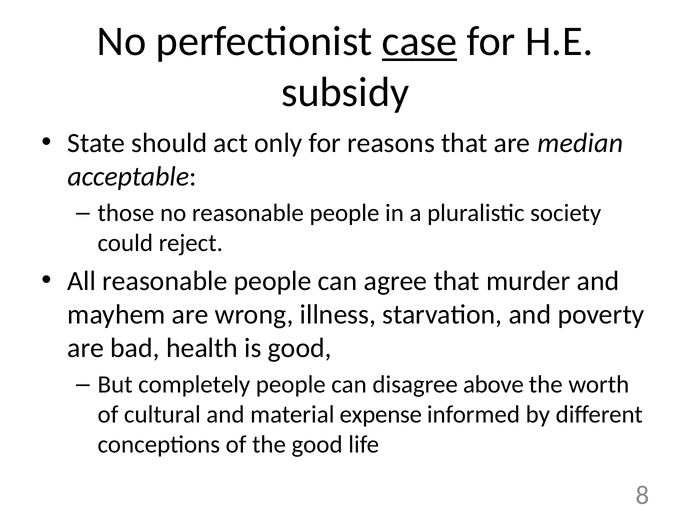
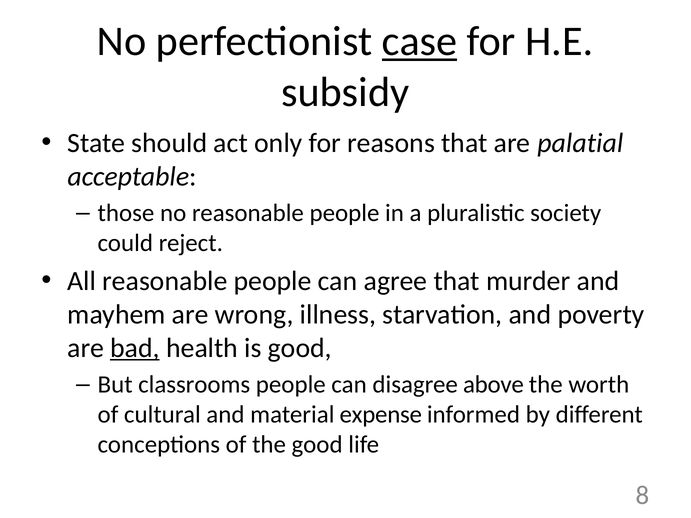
median: median -> palatial
bad underline: none -> present
completely: completely -> classrooms
